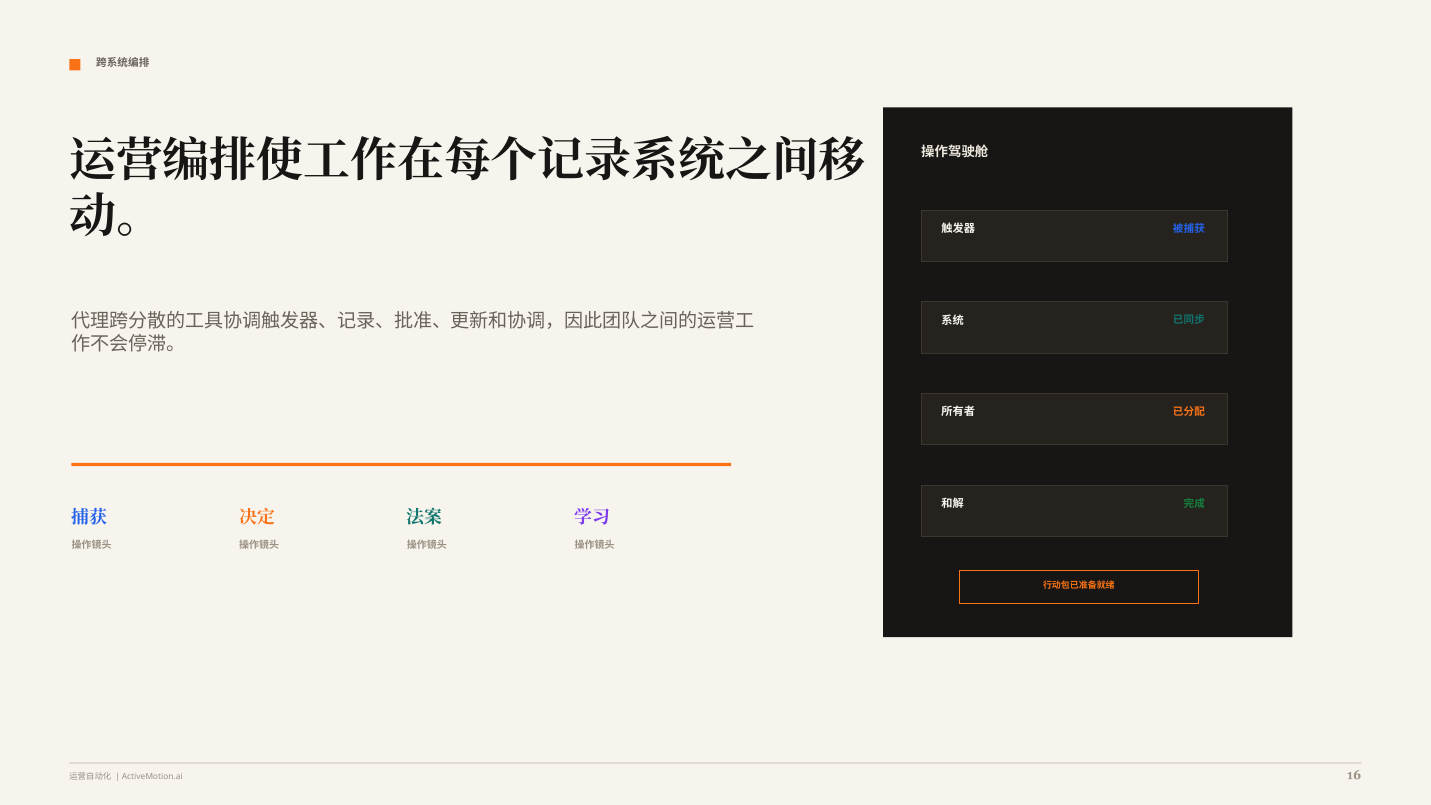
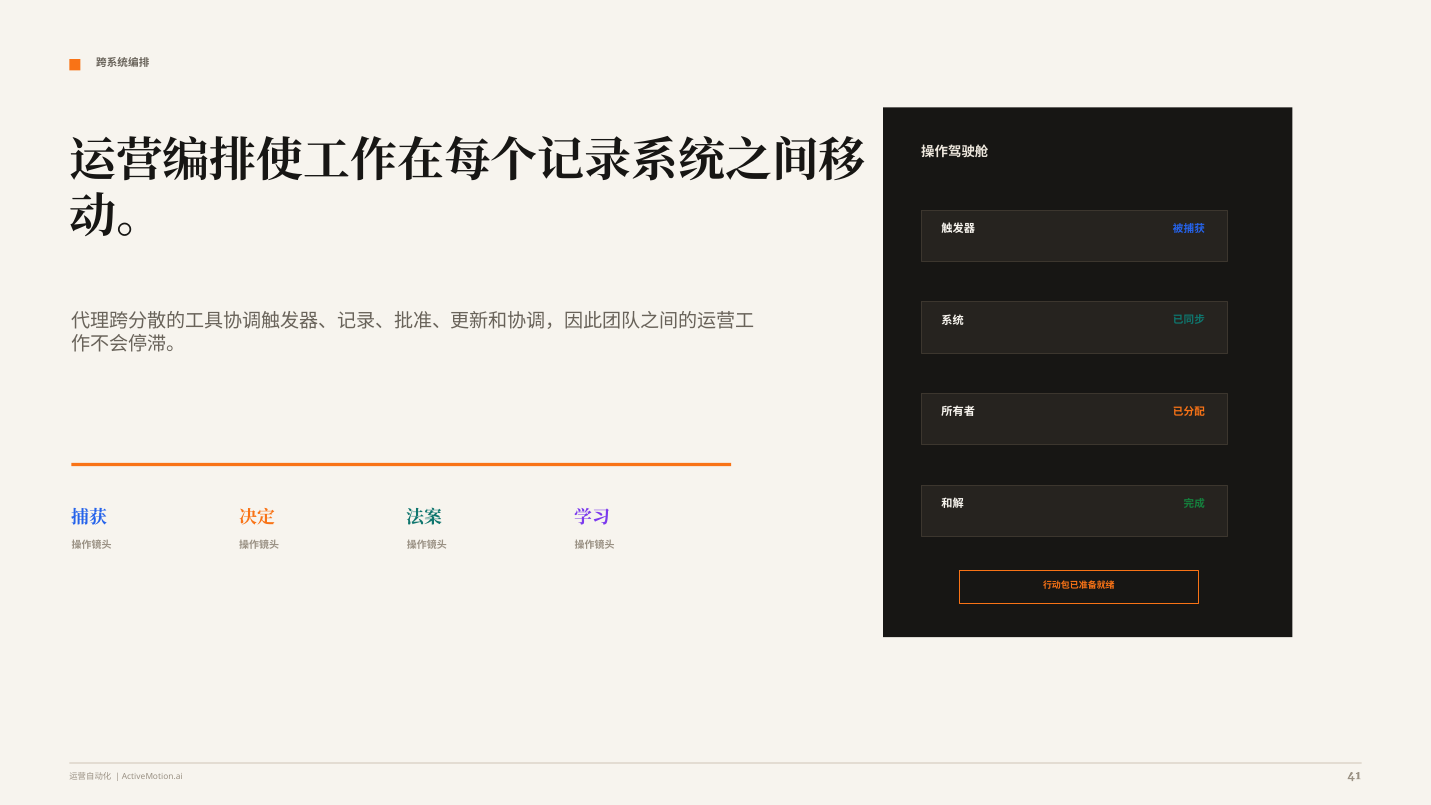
16: 16 -> 41
